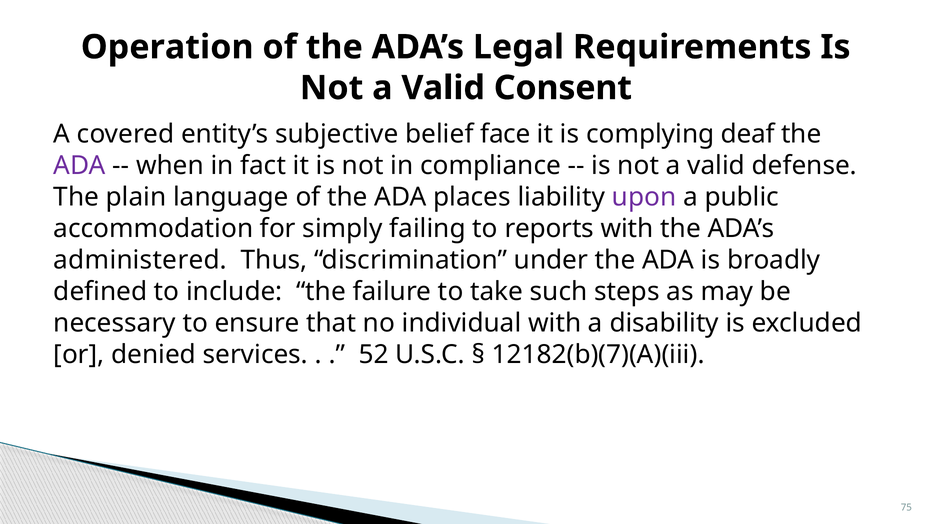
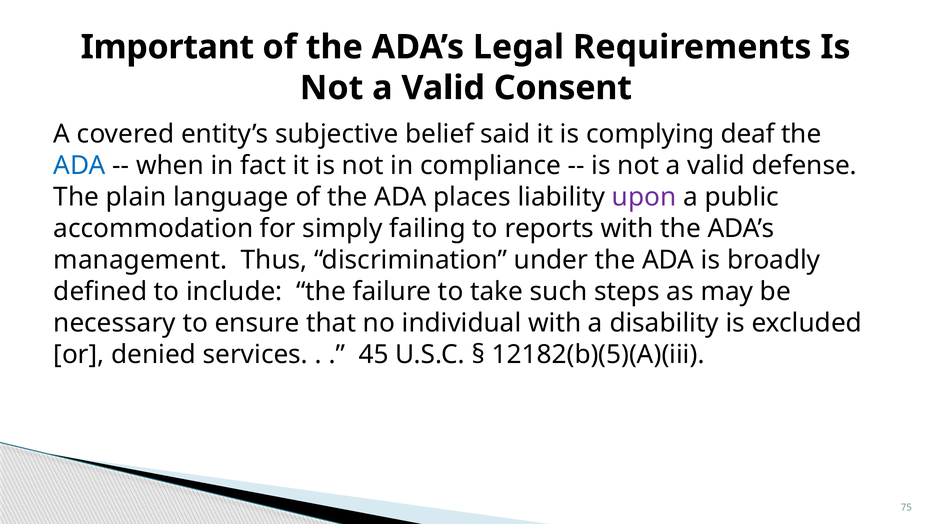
Operation: Operation -> Important
face: face -> said
ADA at (80, 166) colour: purple -> blue
administered: administered -> management
52: 52 -> 45
12182(b)(7)(A)(iii: 12182(b)(7)(A)(iii -> 12182(b)(5)(A)(iii
